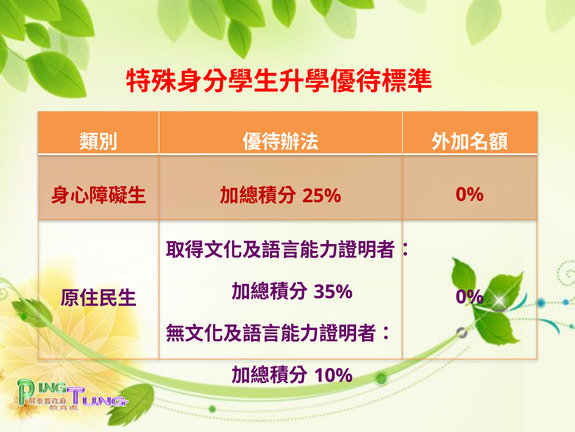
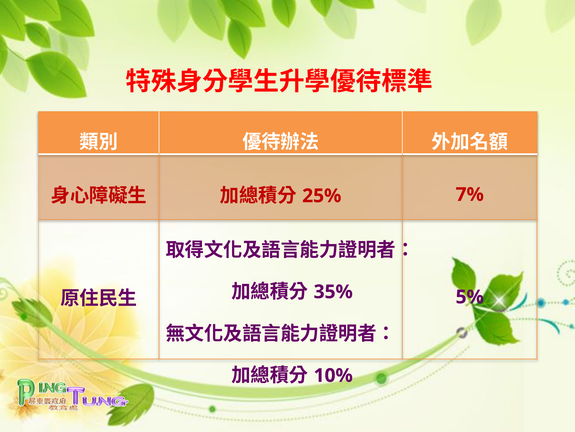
0% at (470, 194): 0% -> 7%
0% at (470, 296): 0% -> 5%
